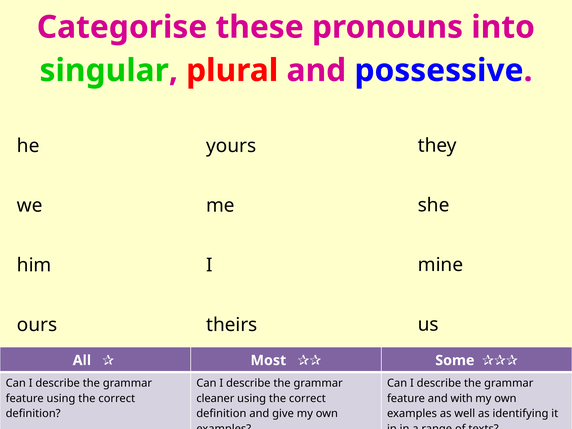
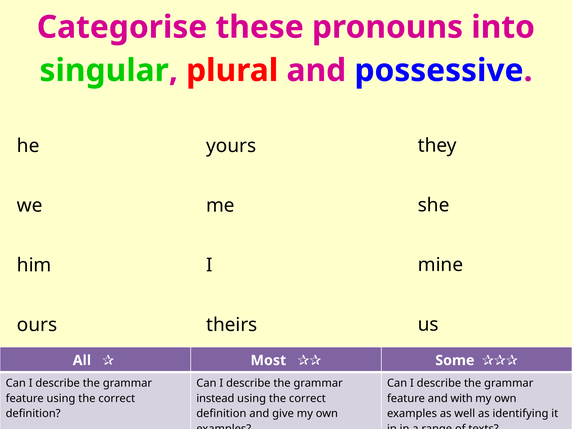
cleaner: cleaner -> instead
